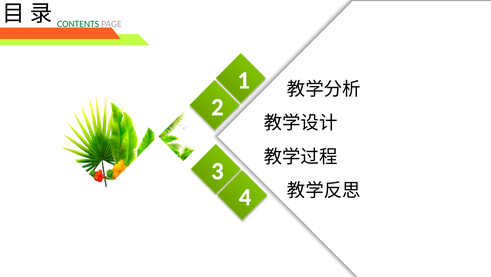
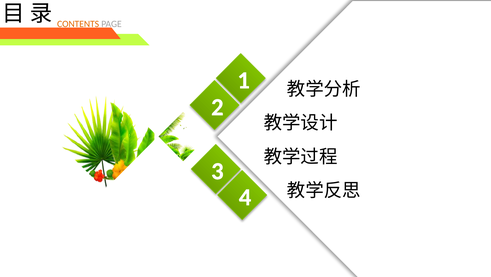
CONTENTS colour: green -> orange
